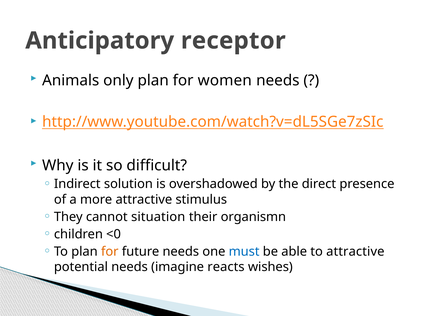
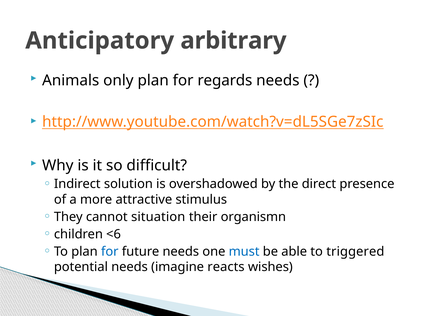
receptor: receptor -> arbitrary
women: women -> regards
<0: <0 -> <6
for at (110, 252) colour: orange -> blue
to attractive: attractive -> triggered
